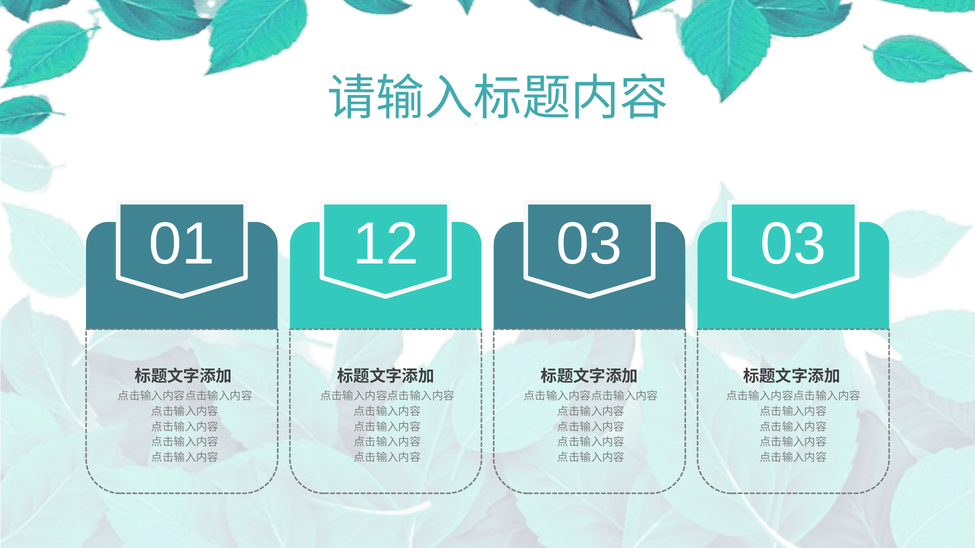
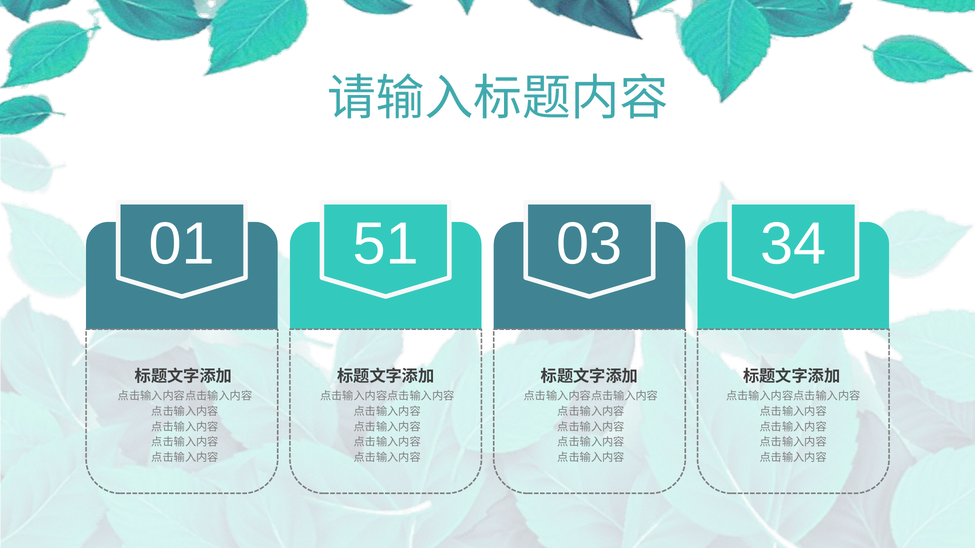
12: 12 -> 51
03 03: 03 -> 34
